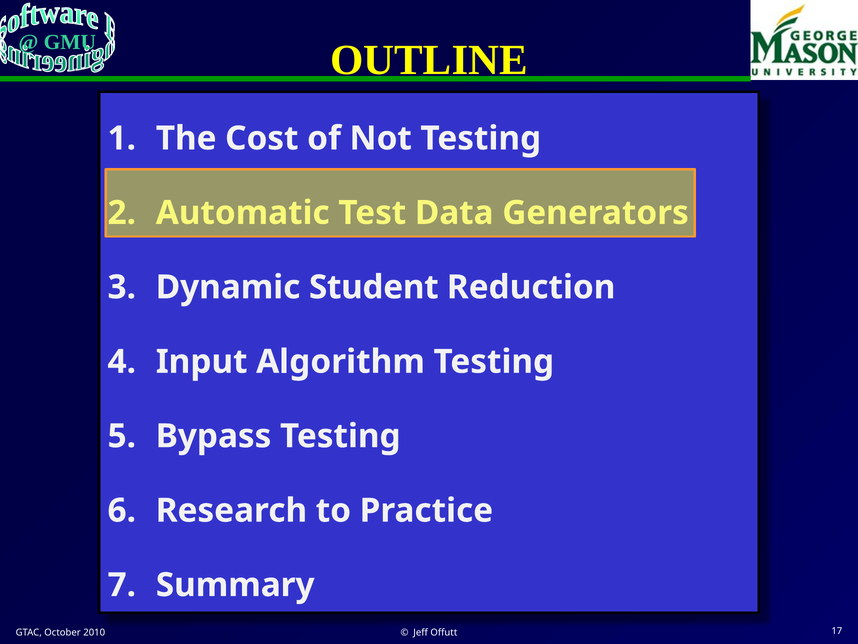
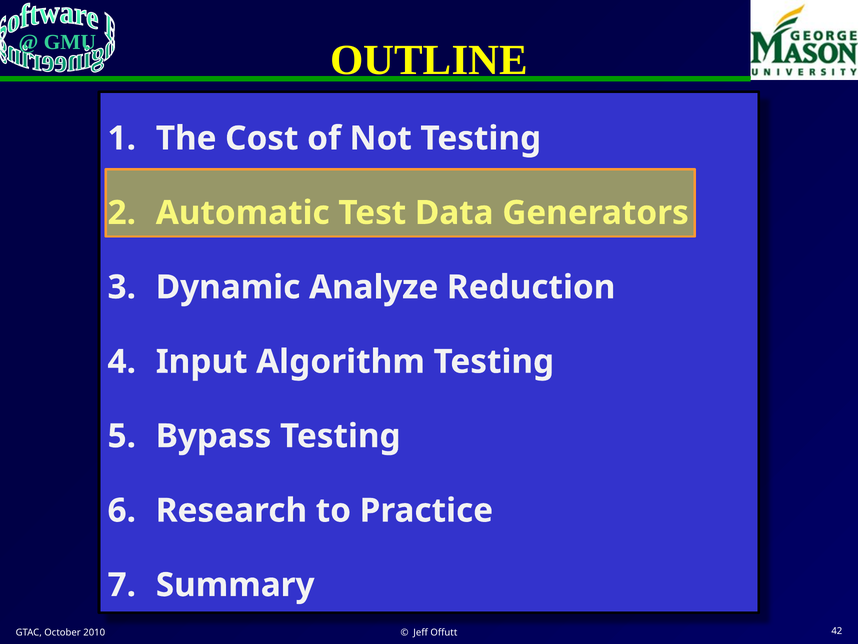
Student: Student -> Analyze
17: 17 -> 42
